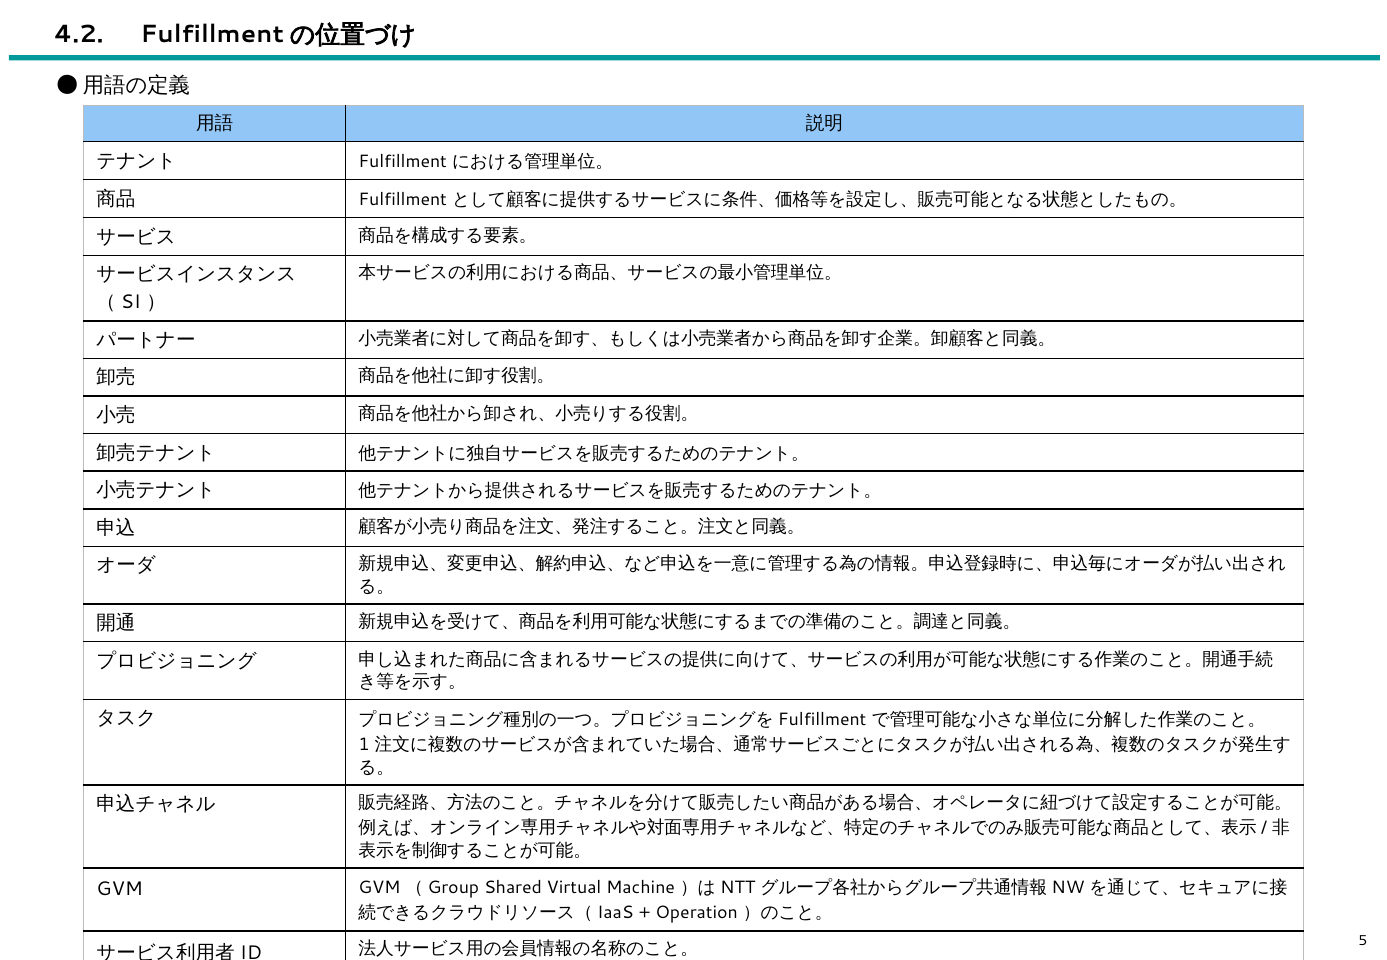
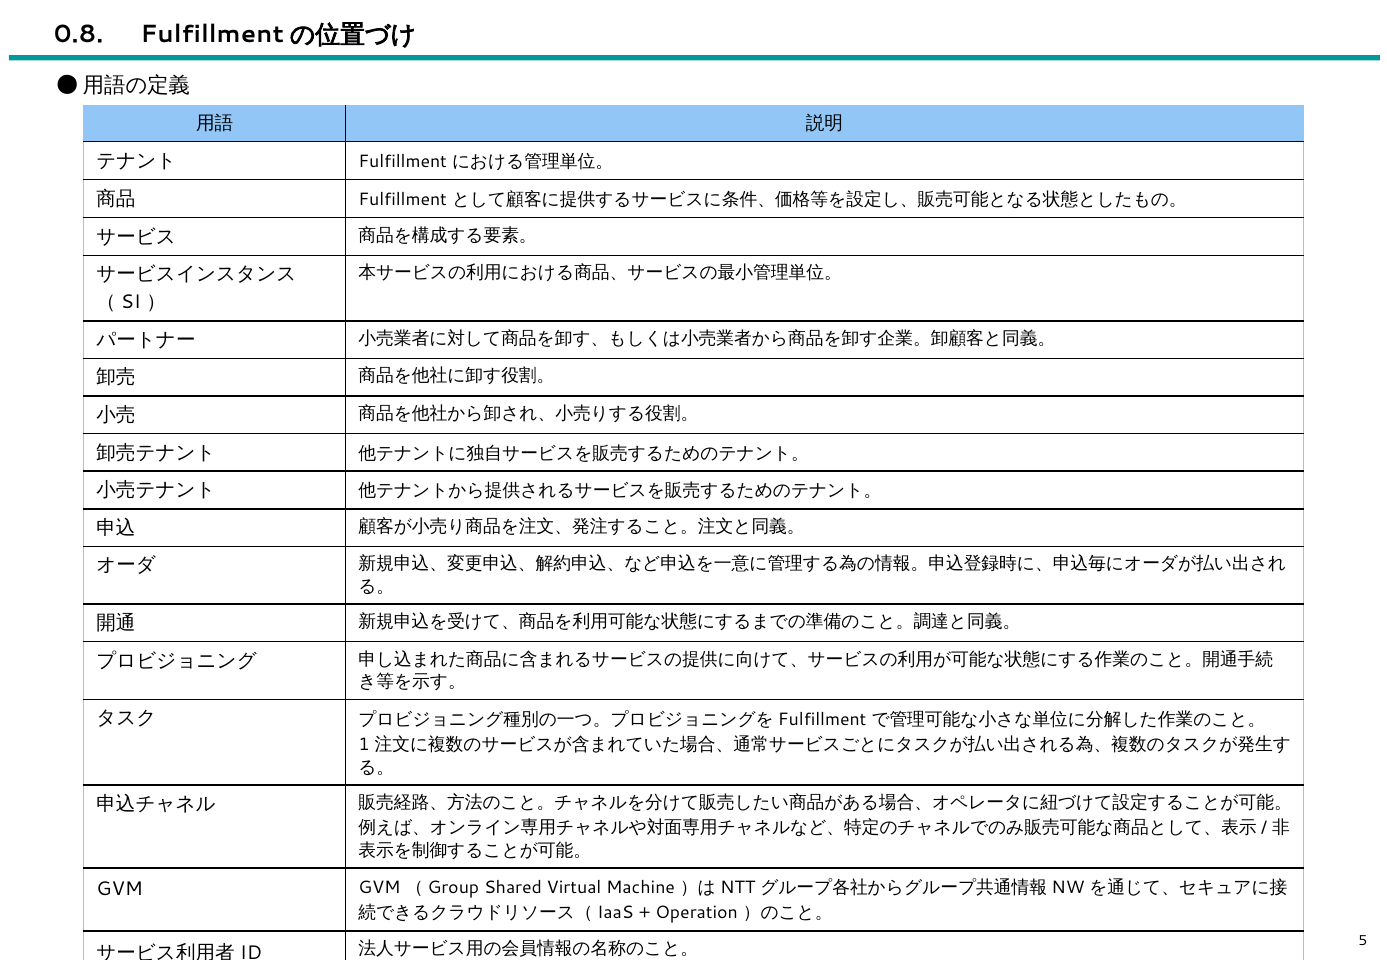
4.2: 4.2 -> 0.8
